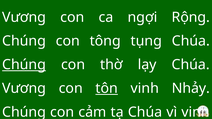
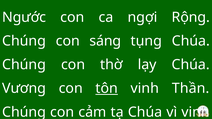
Vương at (24, 17): Vương -> Ngước
tông: tông -> sáng
Chúng at (24, 65) underline: present -> none
Nhảy: Nhảy -> Thần
